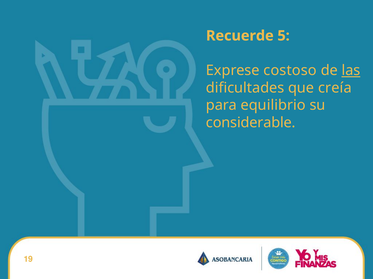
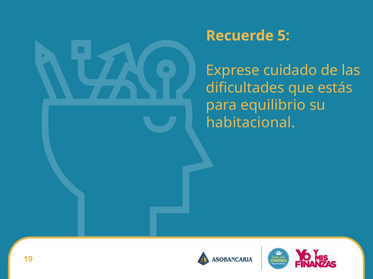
costoso: costoso -> cuidado
las underline: present -> none
creía: creía -> estás
considerable: considerable -> habitacional
